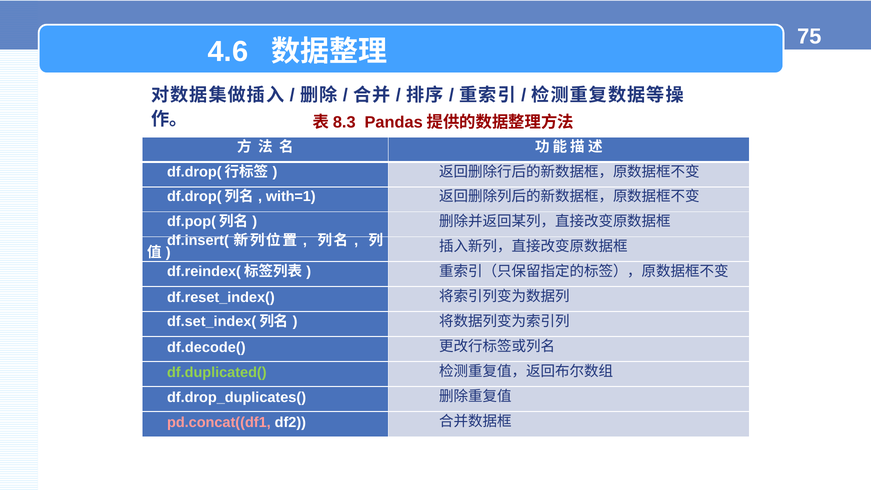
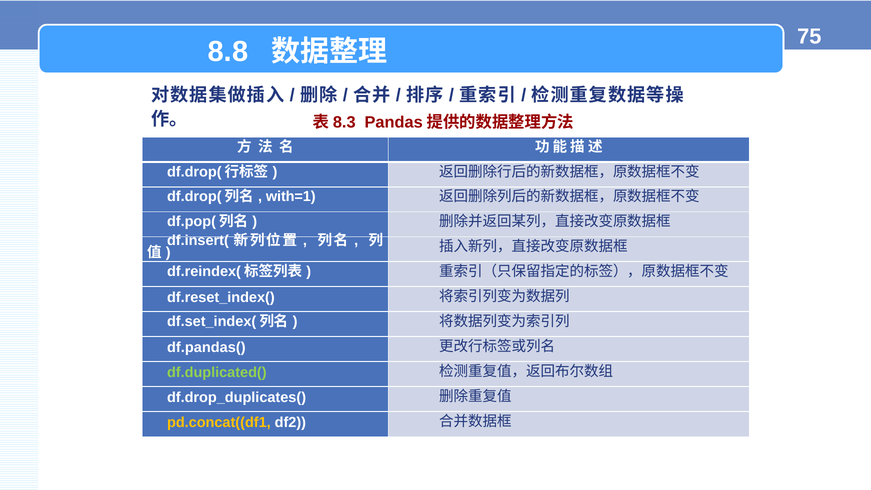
4.6: 4.6 -> 8.8
df.decode(: df.decode( -> df.pandas(
pd.concat((df1 colour: pink -> yellow
